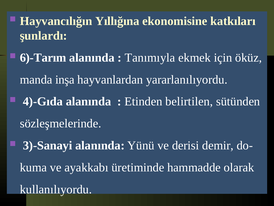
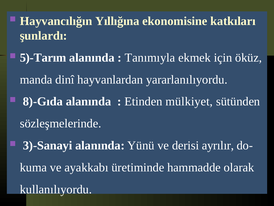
6)-Tarım: 6)-Tarım -> 5)-Tarım
inşa: inşa -> dinî
4)-Gıda: 4)-Gıda -> 8)-Gıda
belirtilen: belirtilen -> mülkiyet
demir: demir -> ayrılır
